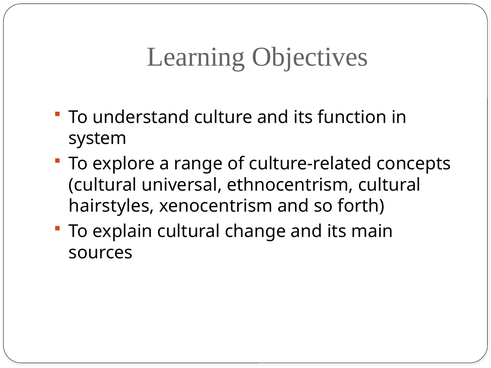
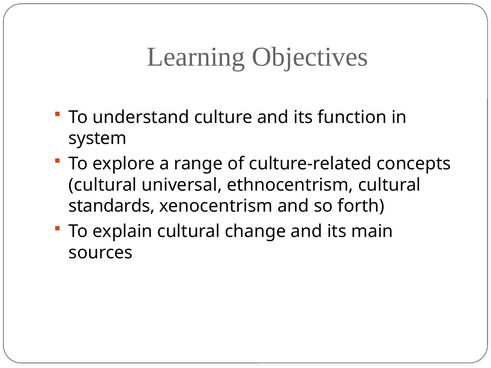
hairstyles: hairstyles -> standards
